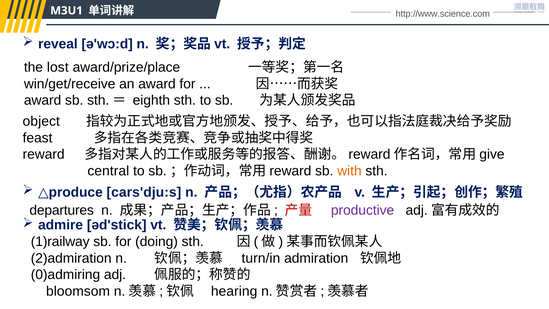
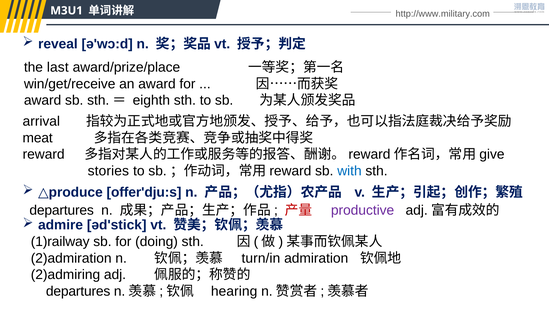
http://www.science.com: http://www.science.com -> http://www.military.com
lost: lost -> last
object: object -> arrival
feast: feast -> meat
central: central -> stories
with colour: orange -> blue
cars'dju:s: cars'dju:s -> offer'dju:s
0)admiring: 0)admiring -> 2)admiring
bloomsom at (78, 291): bloomsom -> departures
